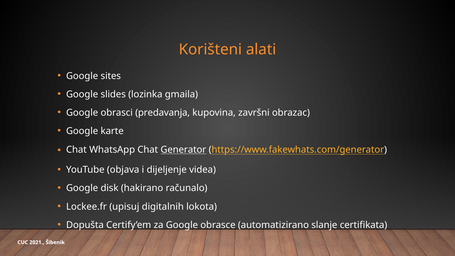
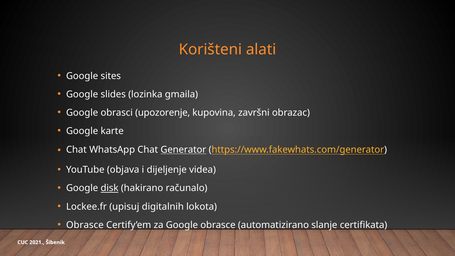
predavanja: predavanja -> upozorenje
disk underline: none -> present
Dopušta at (85, 225): Dopušta -> Obrasce
